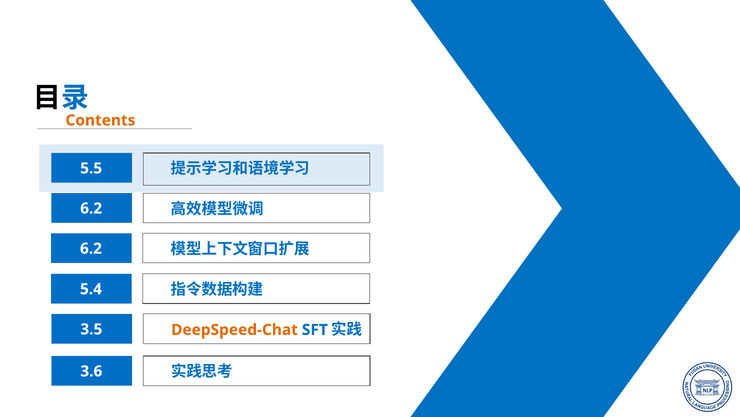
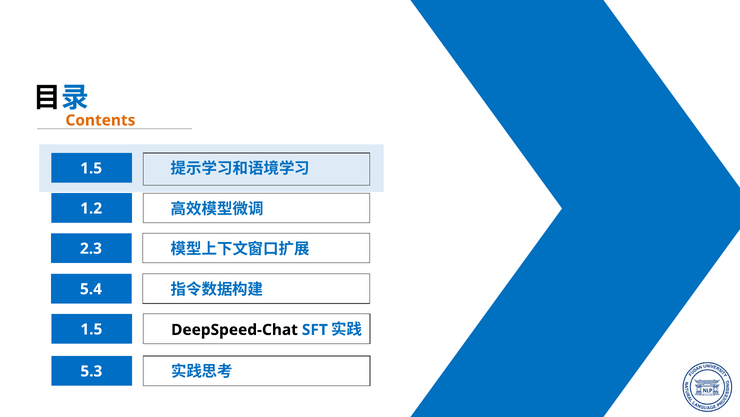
5.5 at (91, 168): 5.5 -> 1.5
6.2 at (91, 208): 6.2 -> 1.2
6.2 at (91, 248): 6.2 -> 2.3
3.5 at (91, 329): 3.5 -> 1.5
DeepSpeed-Chat colour: orange -> black
3.6: 3.6 -> 5.3
